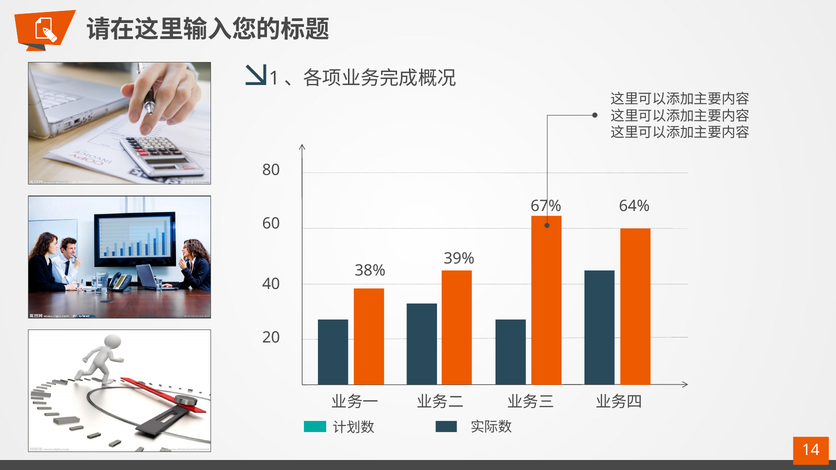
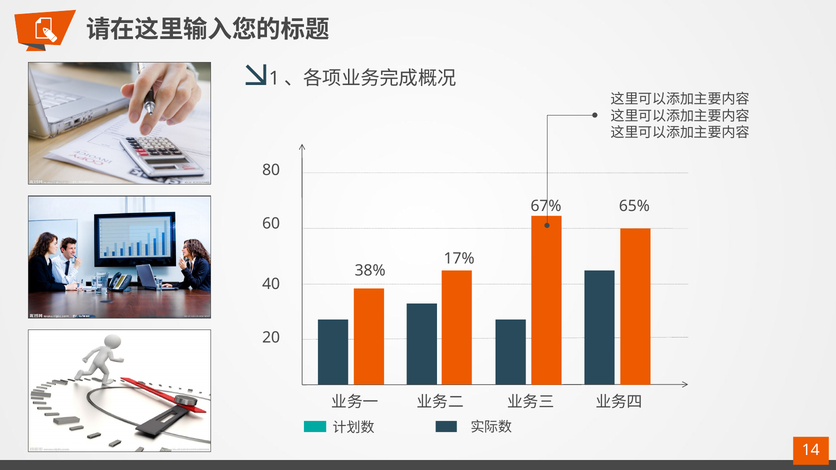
64%: 64% -> 65%
39%: 39% -> 17%
